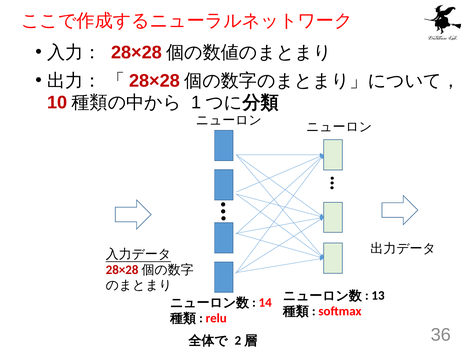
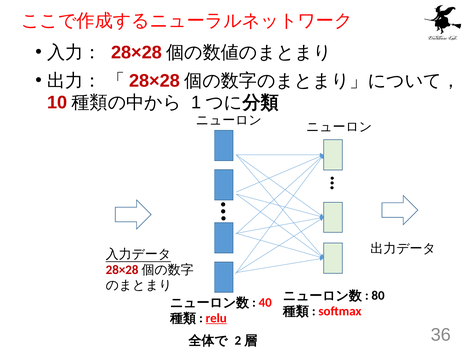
13: 13 -> 80
14: 14 -> 40
relu underline: none -> present
